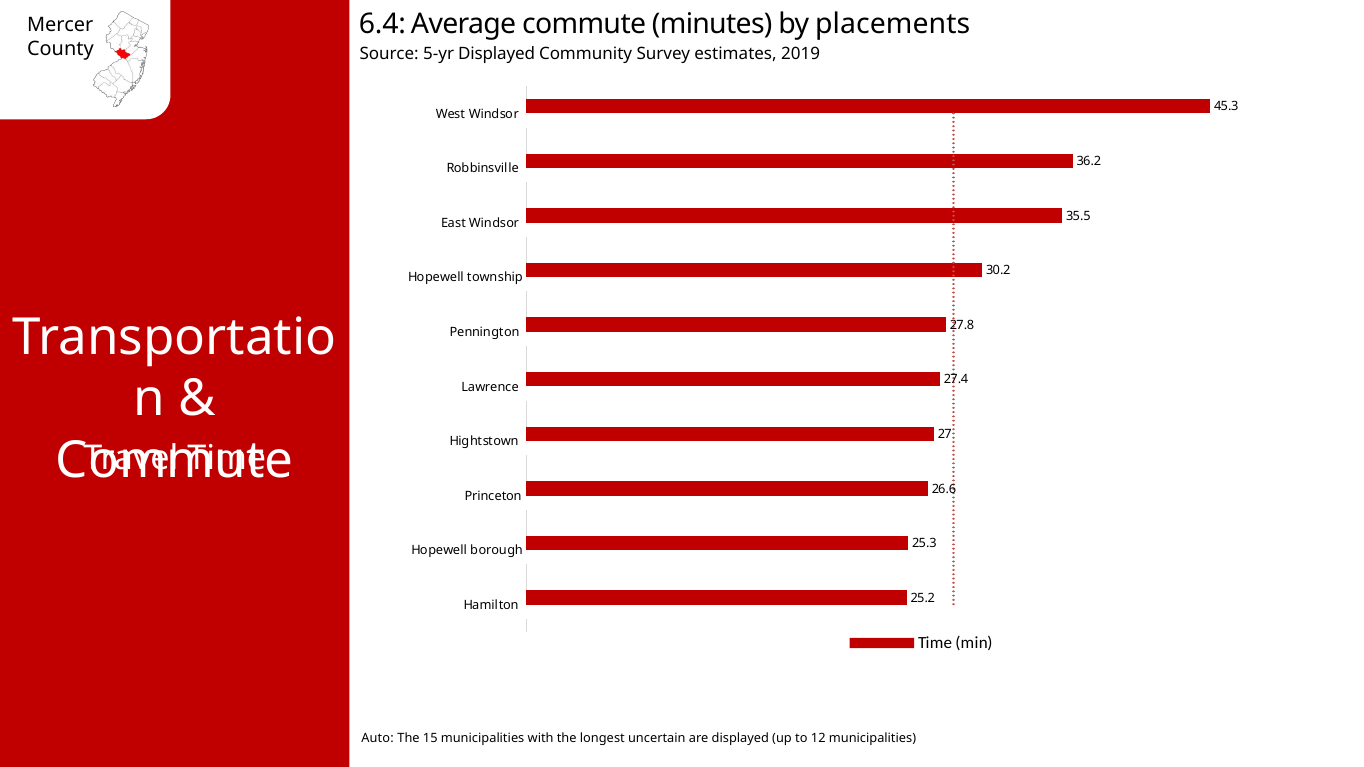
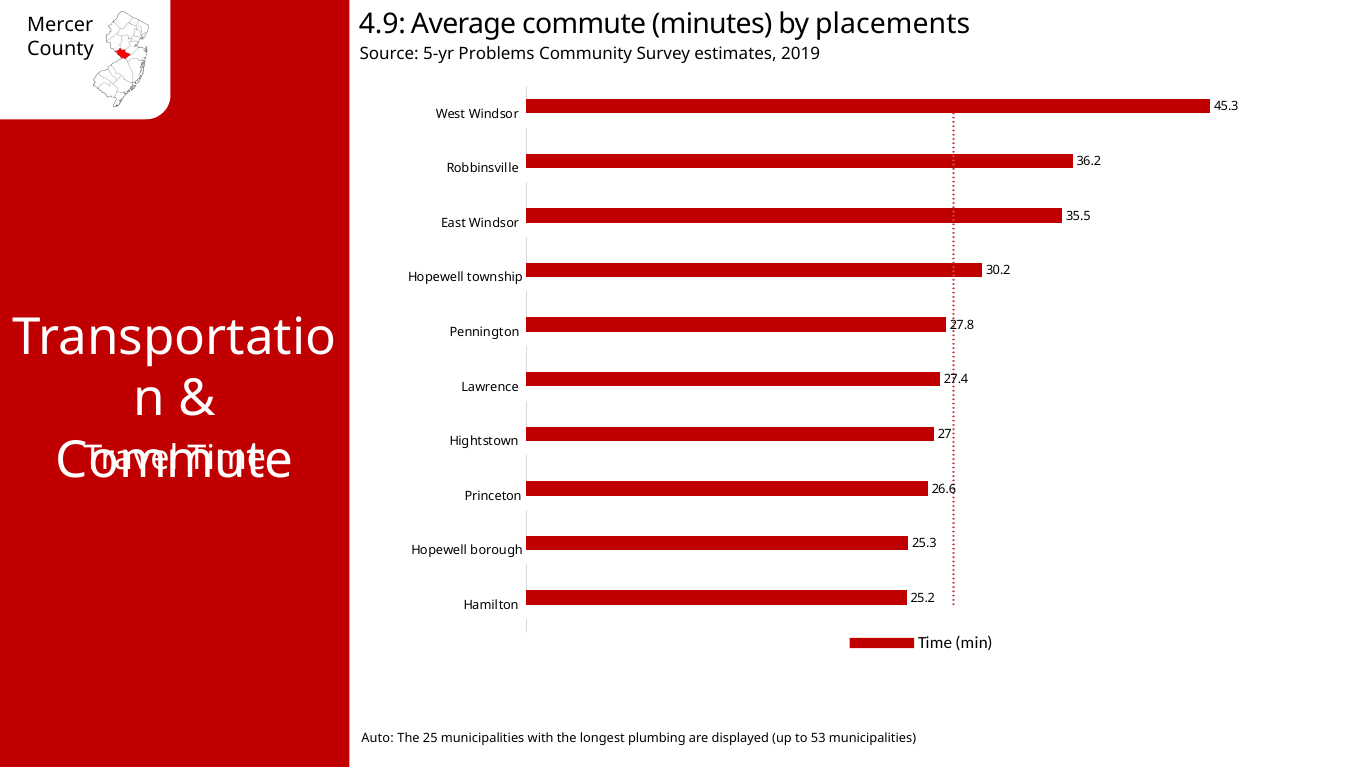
6.4: 6.4 -> 4.9
5-yr Displayed: Displayed -> Problems
15: 15 -> 25
uncertain: uncertain -> plumbing
12: 12 -> 53
